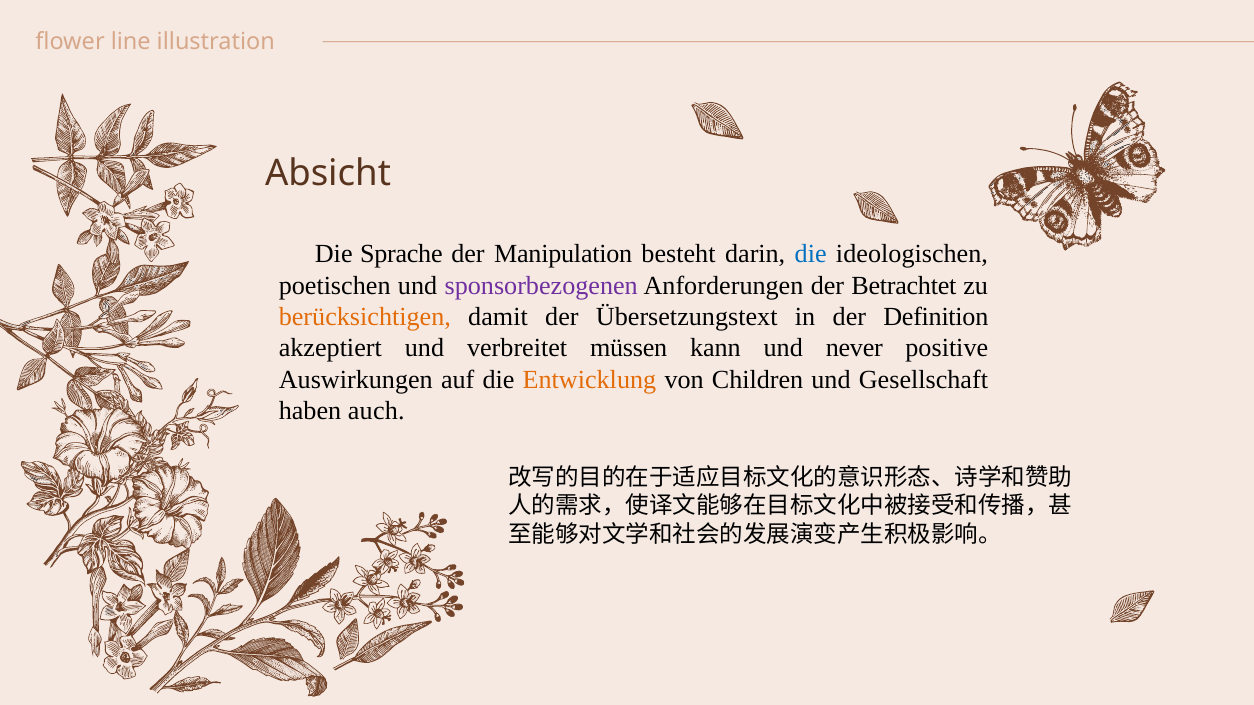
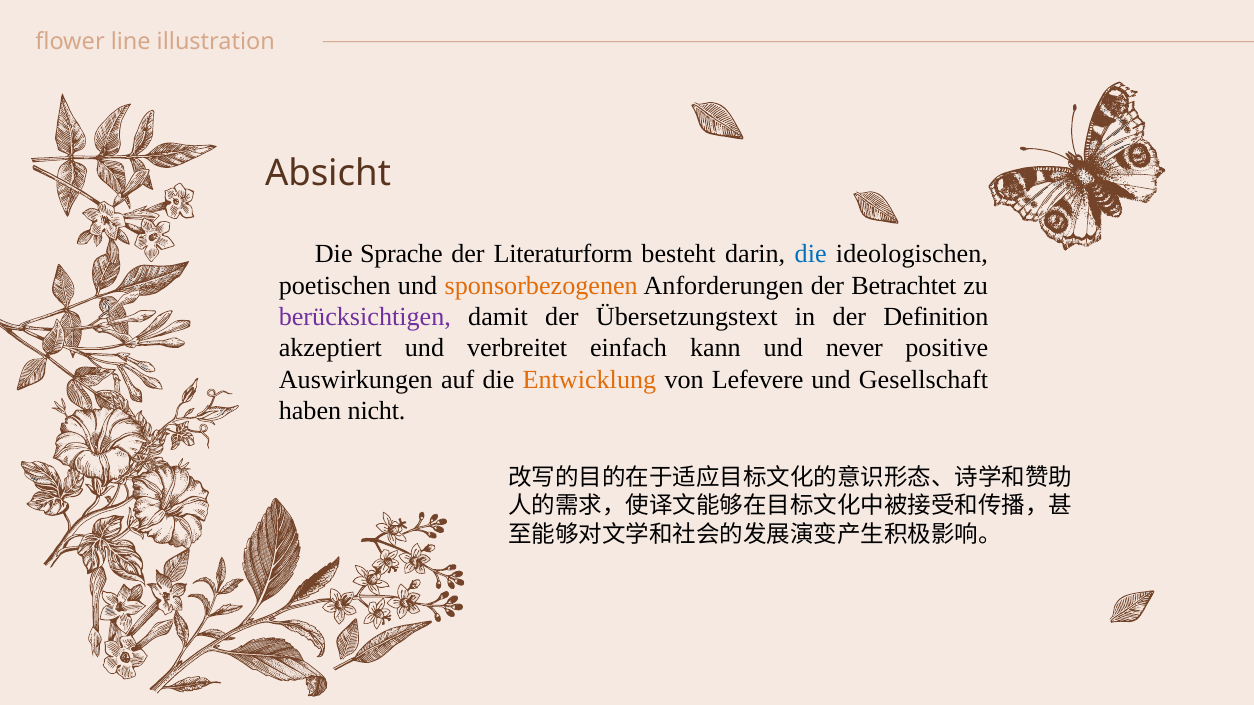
Manipulation: Manipulation -> Literaturform
sponsorbezogenen colour: purple -> orange
berücksichtigen colour: orange -> purple
müssen: müssen -> einfach
Children: Children -> Lefevere
auch: auch -> nicht
